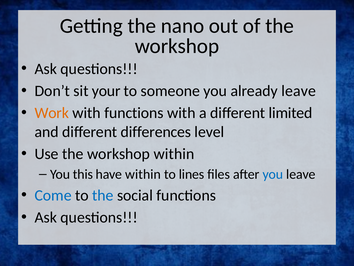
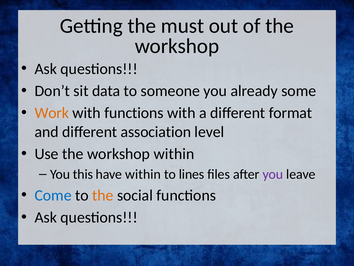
nano: nano -> must
your: your -> data
already leave: leave -> some
limited: limited -> format
differences: differences -> association
you at (273, 174) colour: blue -> purple
the at (103, 195) colour: blue -> orange
